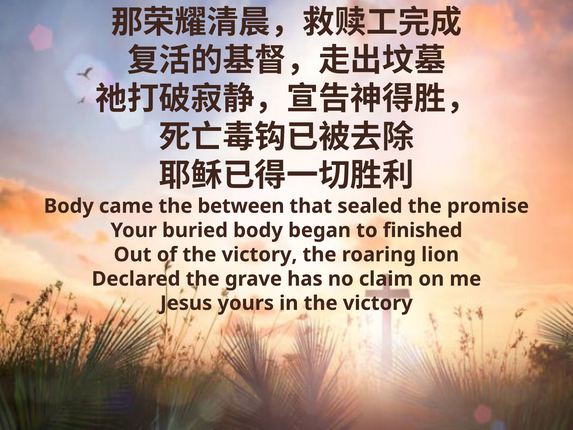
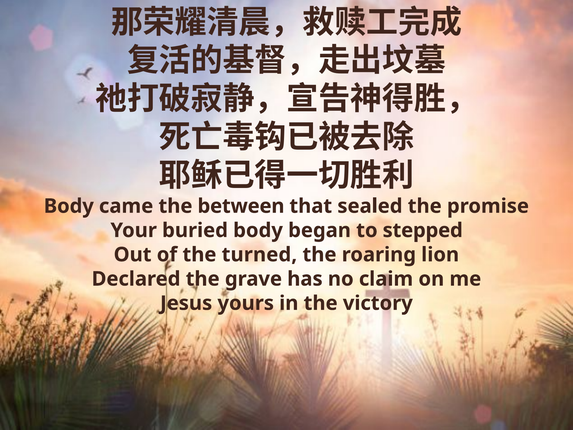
finished: finished -> stepped
of the victory: victory -> turned
